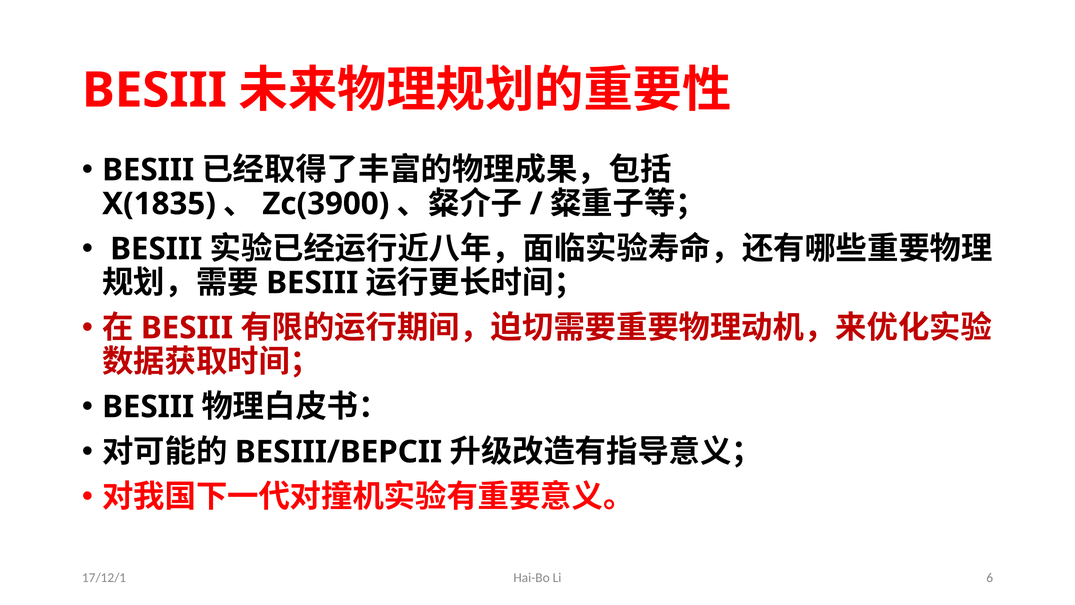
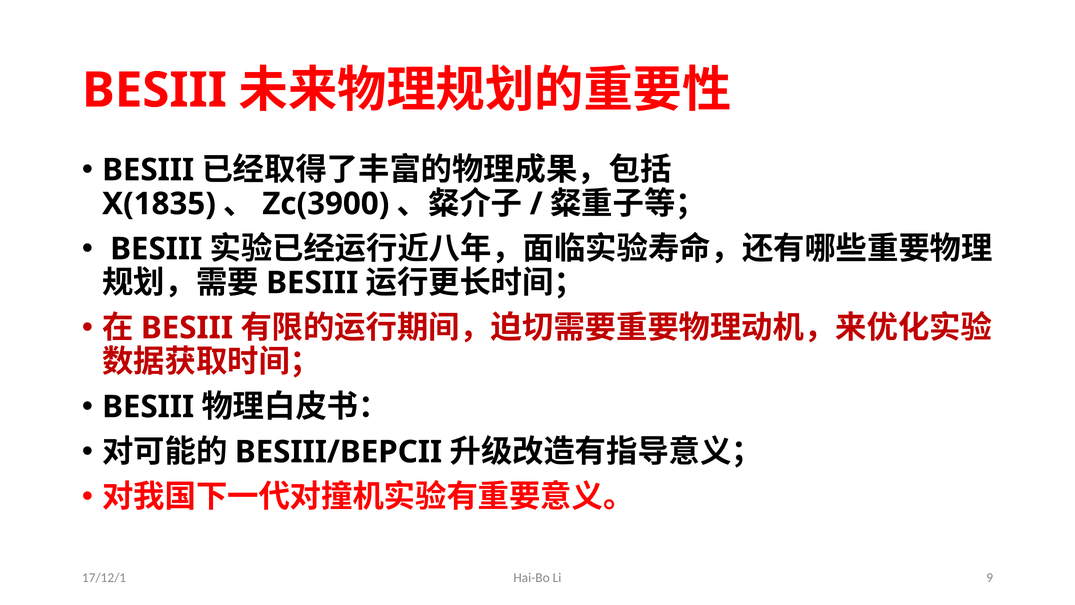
6: 6 -> 9
